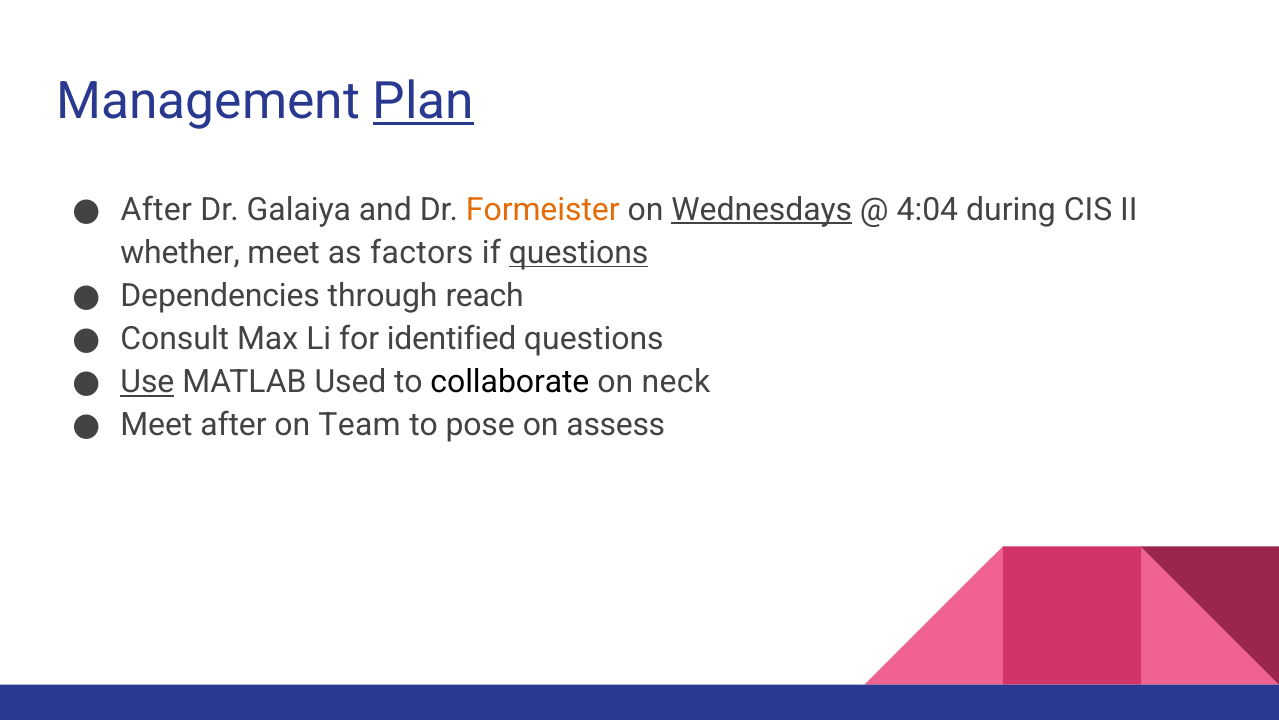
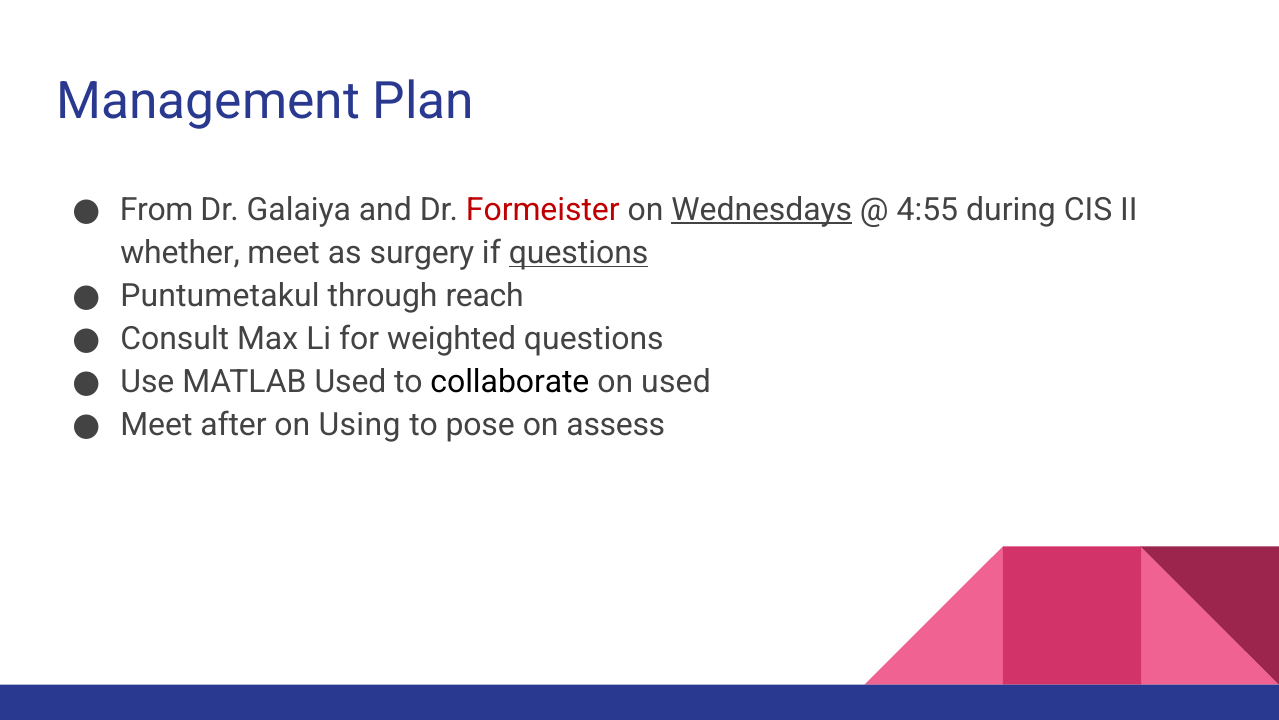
Plan underline: present -> none
After at (156, 209): After -> From
Formeister colour: orange -> red
4:04: 4:04 -> 4:55
factors: factors -> surgery
Dependencies: Dependencies -> Puntumetakul
identified: identified -> weighted
Use underline: present -> none
on neck: neck -> used
Team: Team -> Using
